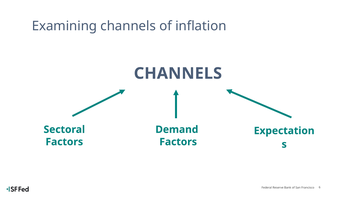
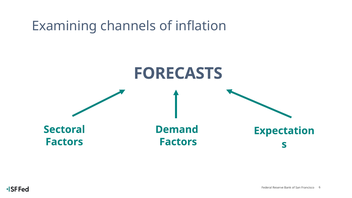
CHANNELS at (178, 73): CHANNELS -> FORECASTS
